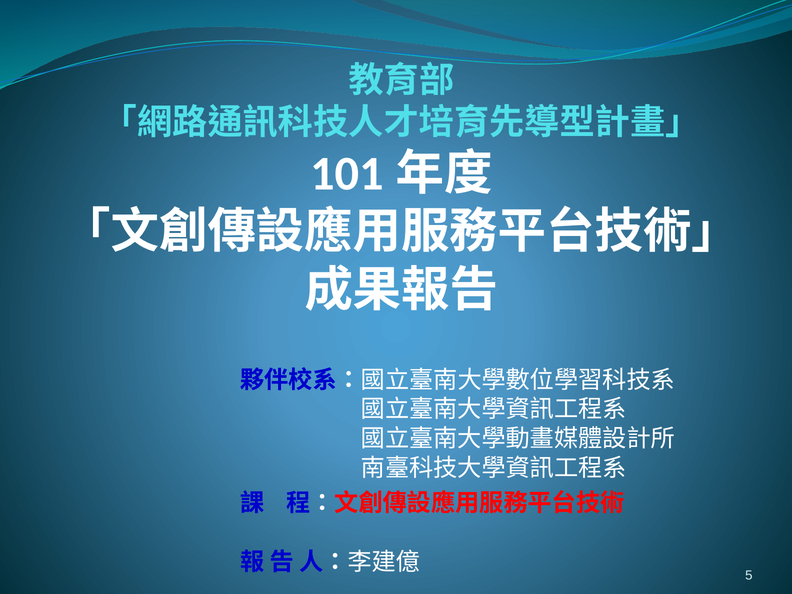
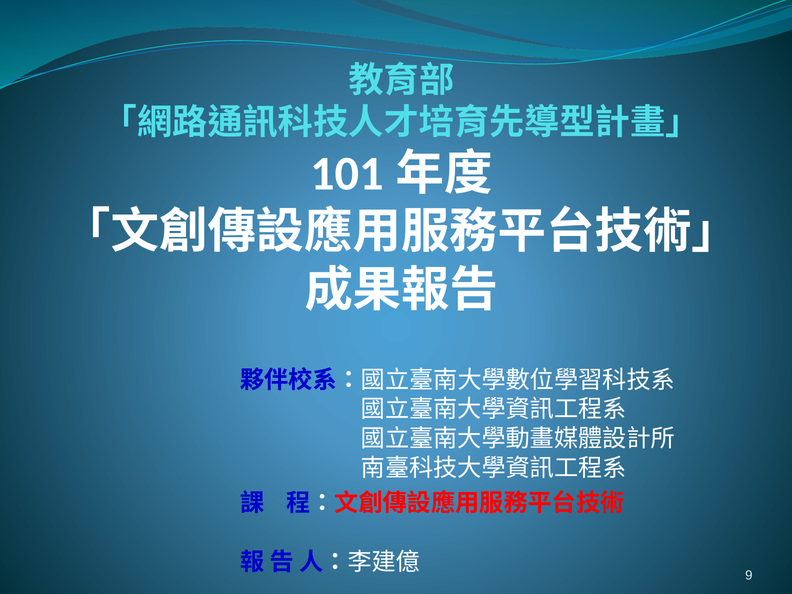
5: 5 -> 9
